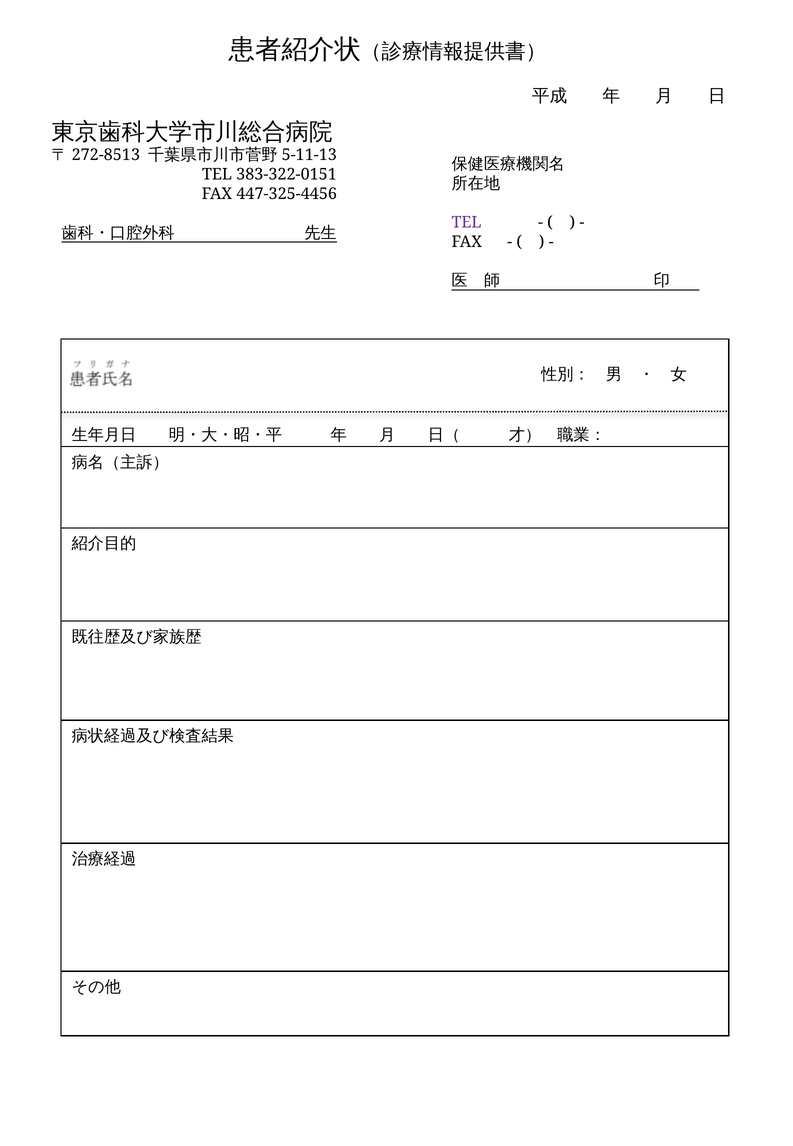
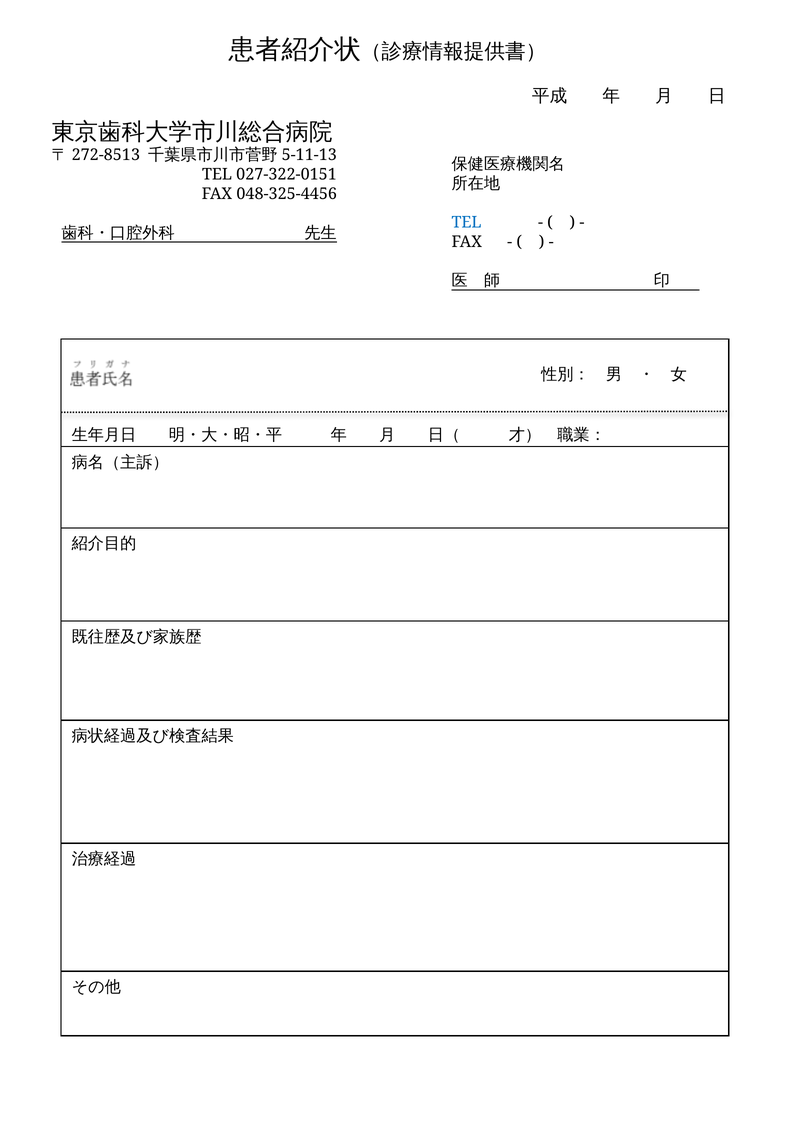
383-322-0151: 383-322-0151 -> 027-322-0151
447-325-4456: 447-325-4456 -> 048-325-4456
TEL at (467, 222) colour: purple -> blue
